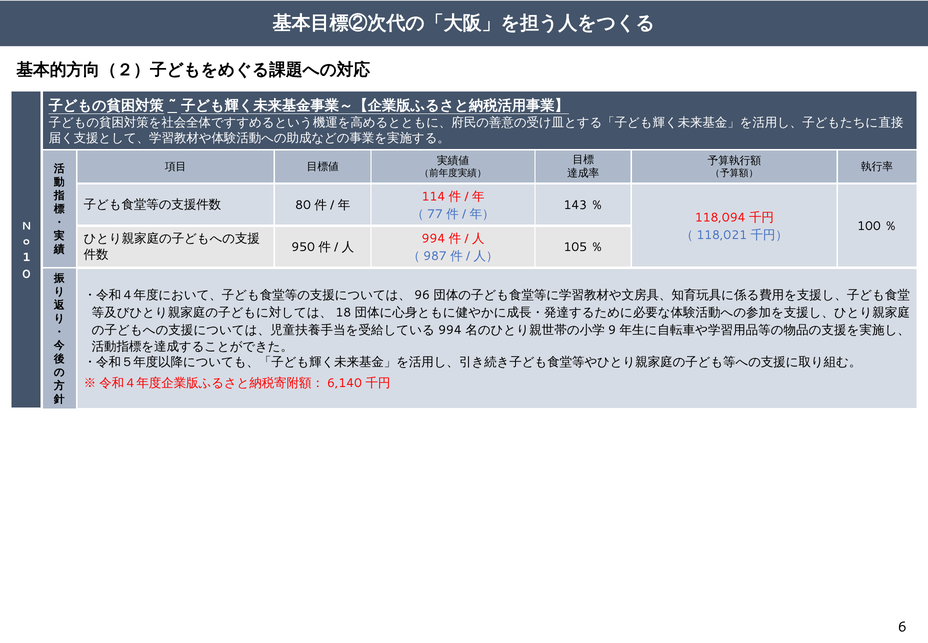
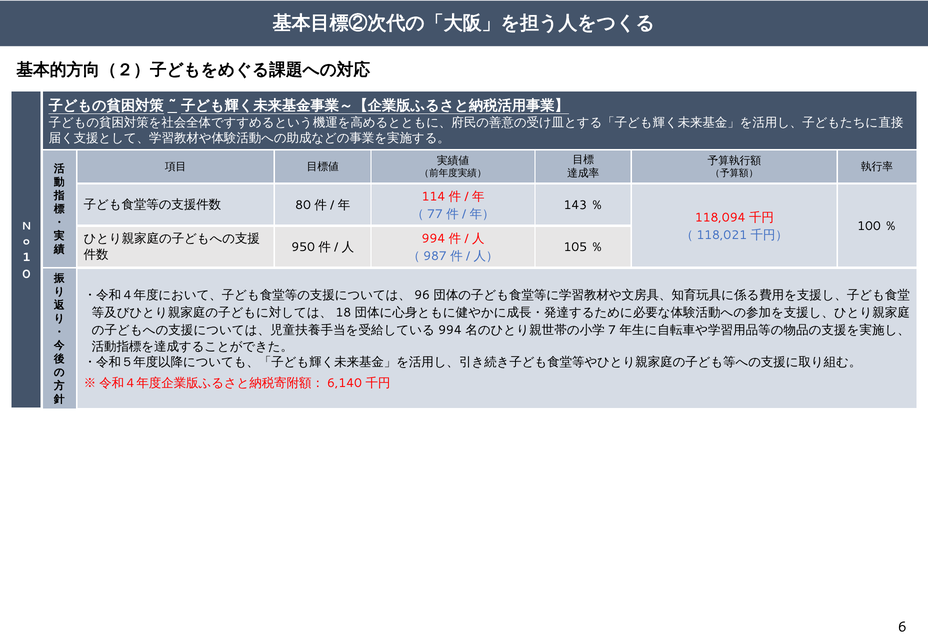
9: 9 -> 7
